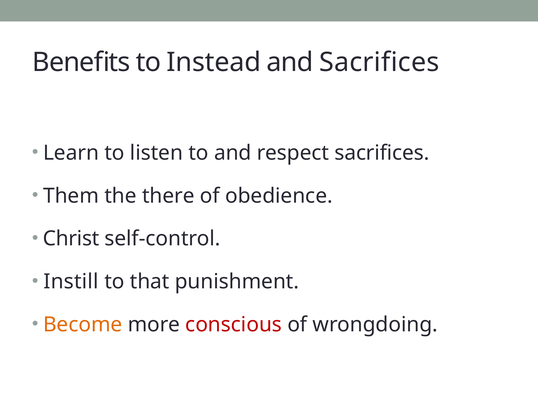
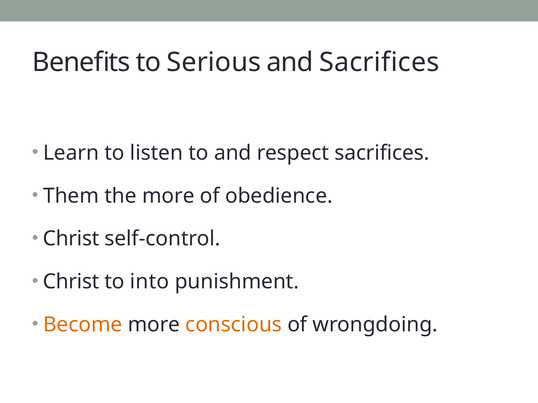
Instead: Instead -> Serious
the there: there -> more
Instill at (71, 282): Instill -> Christ
that: that -> into
conscious colour: red -> orange
